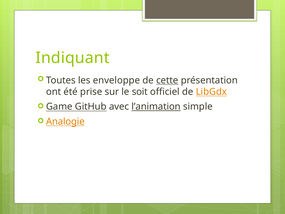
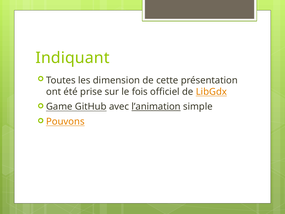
enveloppe: enveloppe -> dimension
cette underline: present -> none
soit: soit -> fois
Analogie: Analogie -> Pouvons
